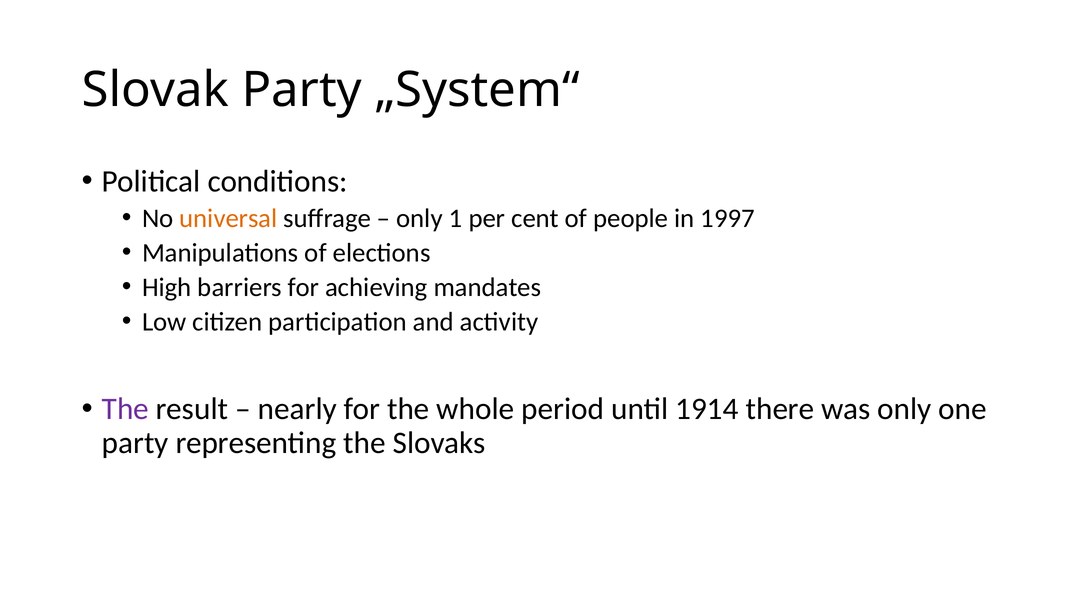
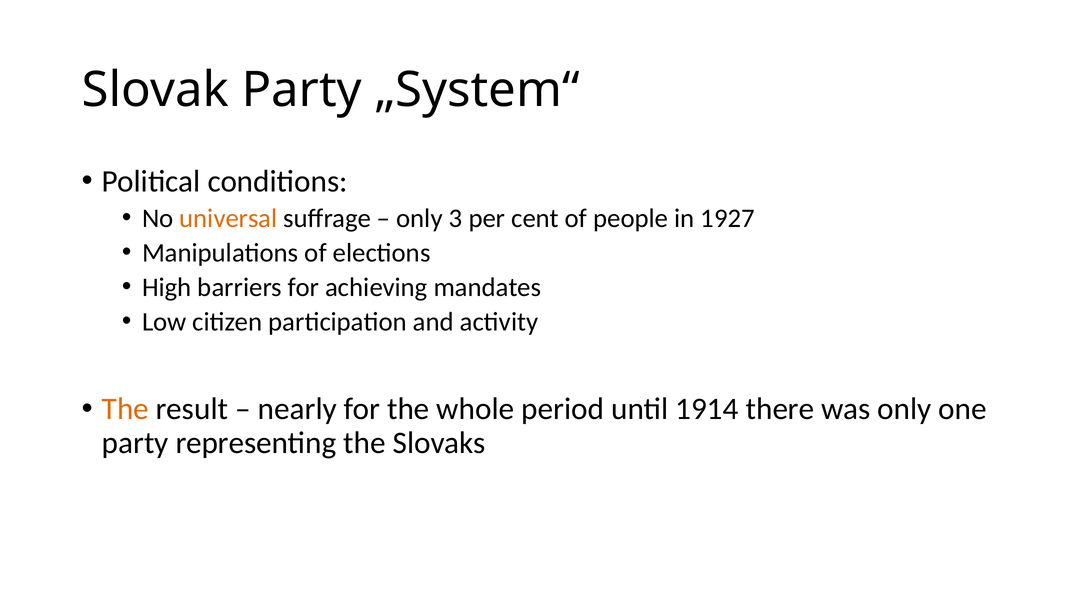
1: 1 -> 3
1997: 1997 -> 1927
The at (125, 409) colour: purple -> orange
